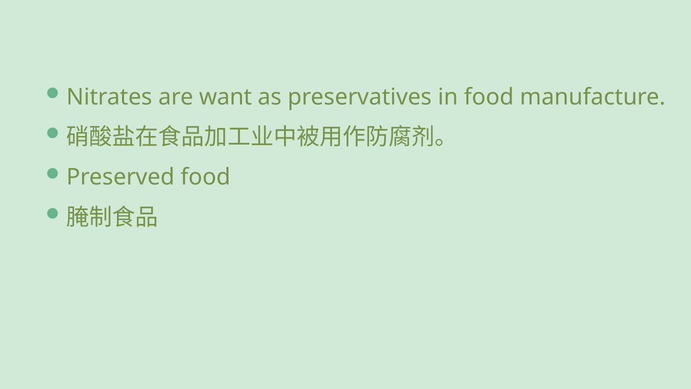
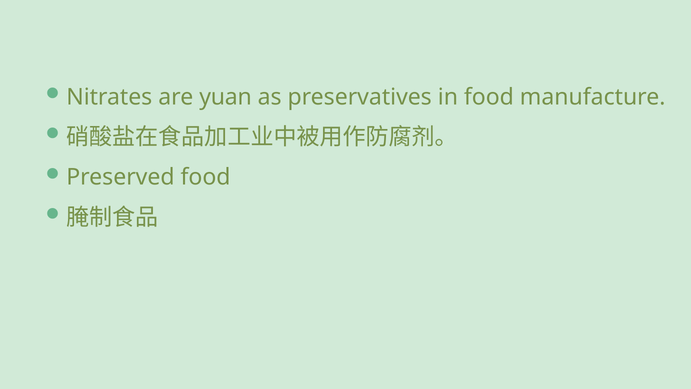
want: want -> yuan
